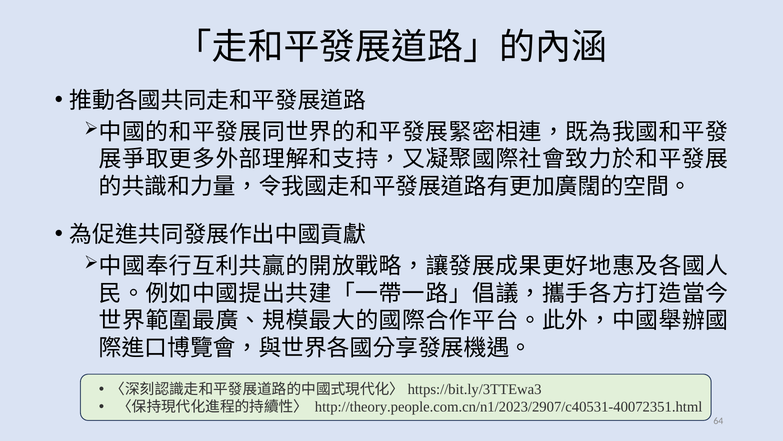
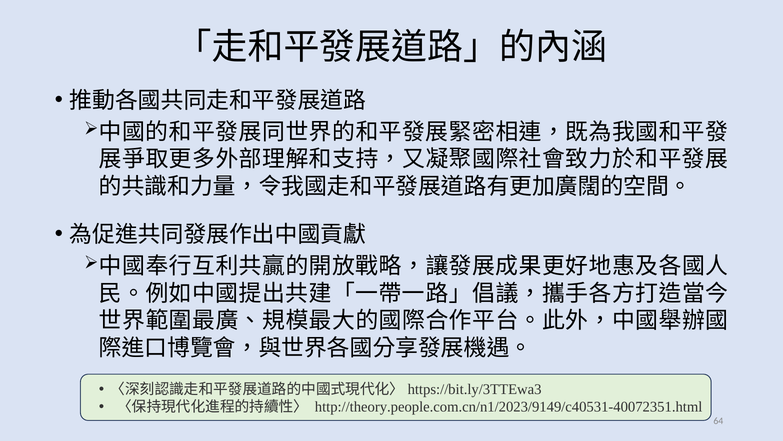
http://theory.people.com.cn/n1/2023/2907/c40531-40072351.html: http://theory.people.com.cn/n1/2023/2907/c40531-40072351.html -> http://theory.people.com.cn/n1/2023/9149/c40531-40072351.html
